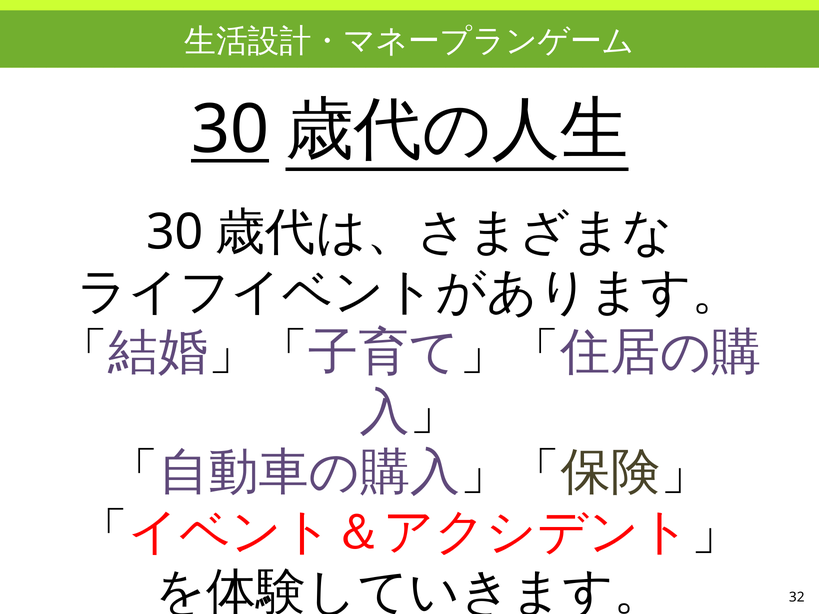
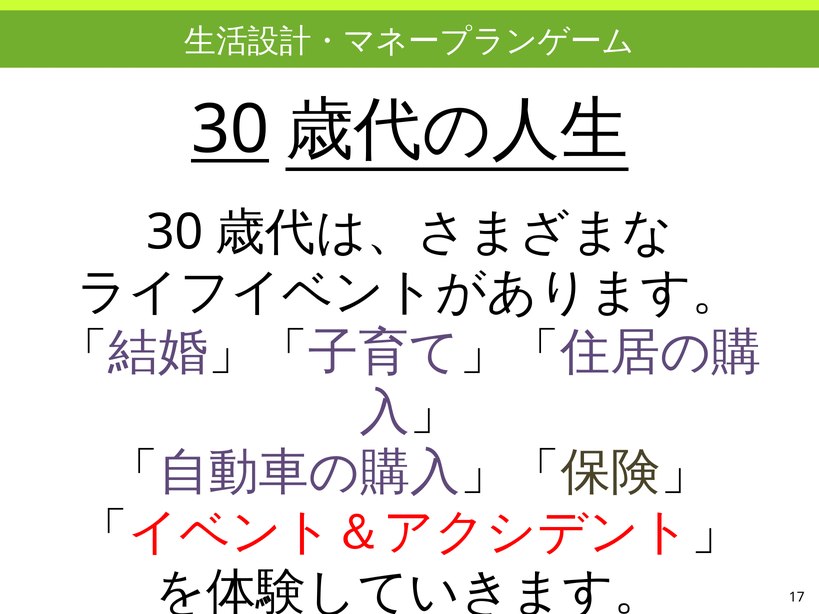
32: 32 -> 17
